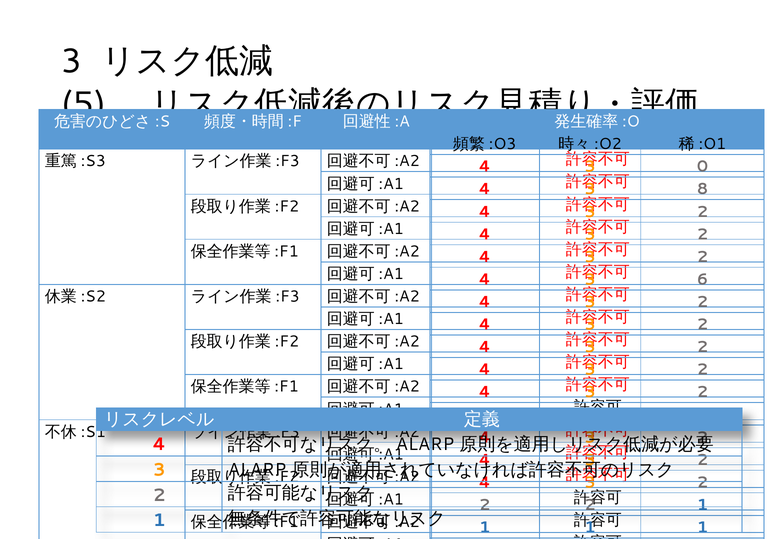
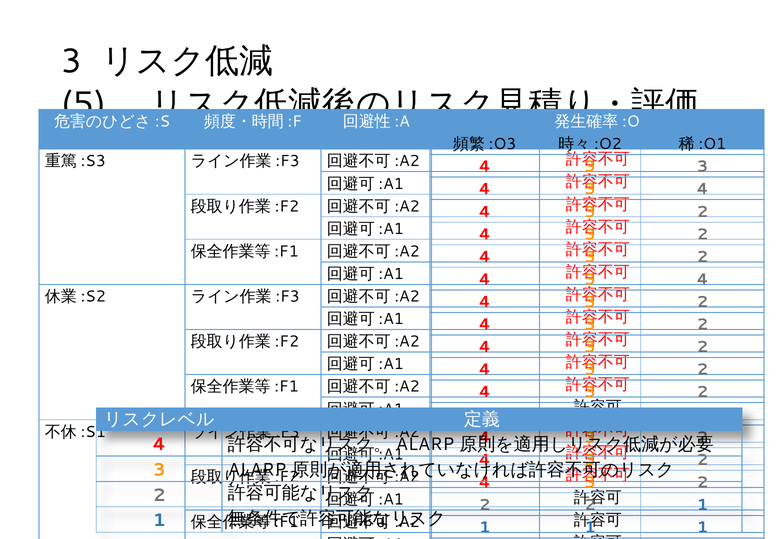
0 at (702, 167): 0 -> 3
8 at (702, 189): 8 -> 4
6 at (702, 280): 6 -> 4
